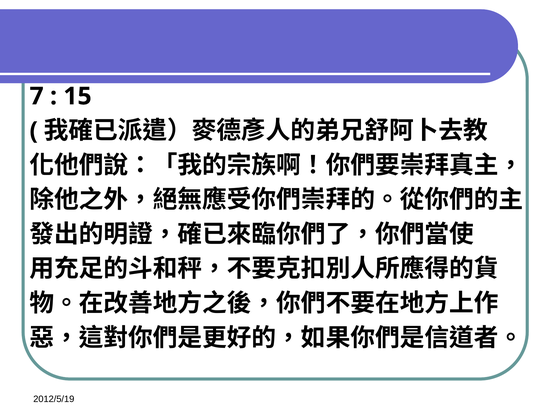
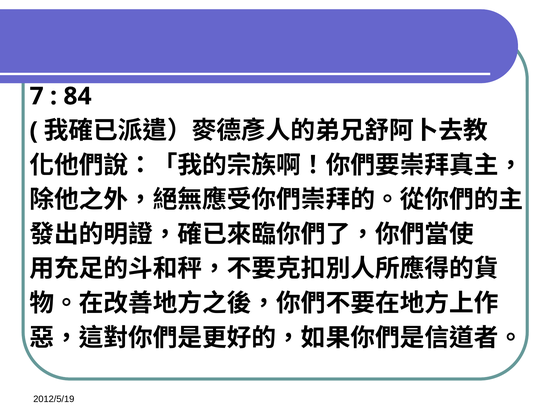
15: 15 -> 84
